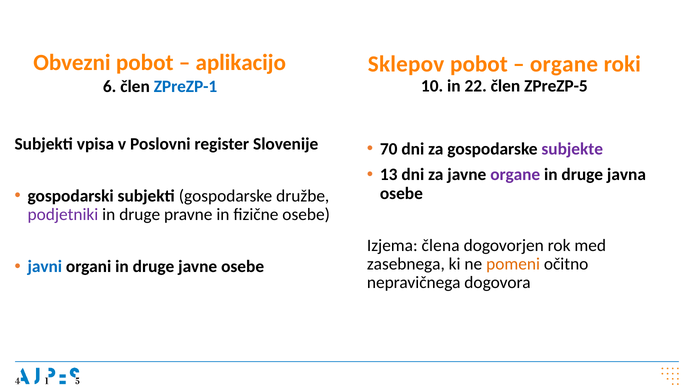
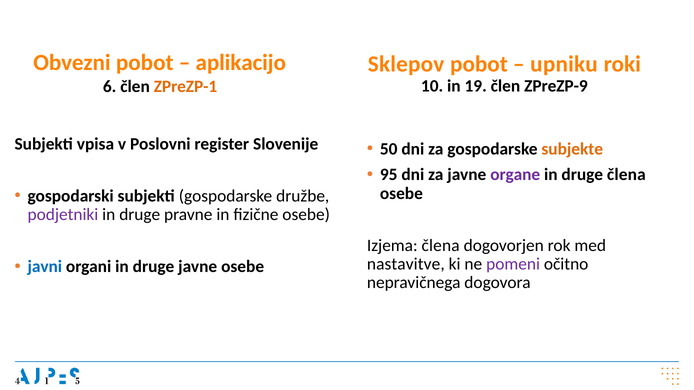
organe at (564, 64): organe -> upniku
22: 22 -> 19
ZPreZP-5: ZPreZP-5 -> ZPreZP-9
ZPreZP-1 colour: blue -> orange
70: 70 -> 50
subjekte colour: purple -> orange
13: 13 -> 95
druge javna: javna -> člena
zasebnega: zasebnega -> nastavitve
pomeni colour: orange -> purple
